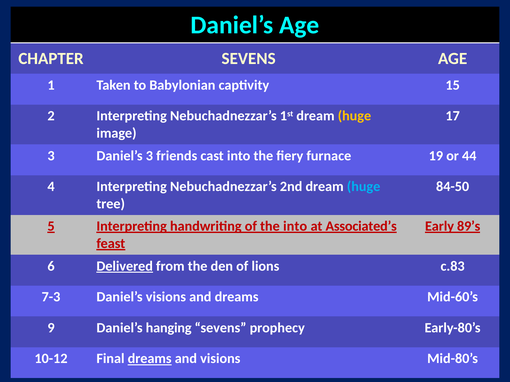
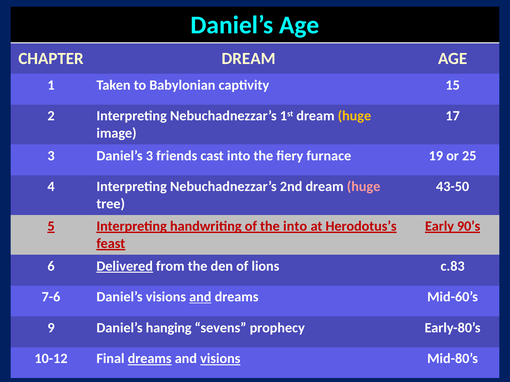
CHAPTER SEVENS: SEVENS -> DREAM
44: 44 -> 25
huge at (364, 187) colour: light blue -> pink
84-50: 84-50 -> 43-50
Associated’s: Associated’s -> Herodotus’s
89’s: 89’s -> 90’s
7-3: 7-3 -> 7-6
and at (200, 297) underline: none -> present
visions at (220, 359) underline: none -> present
